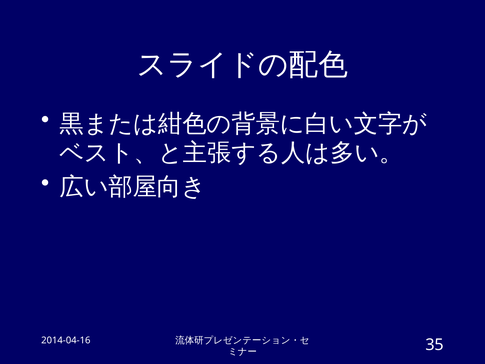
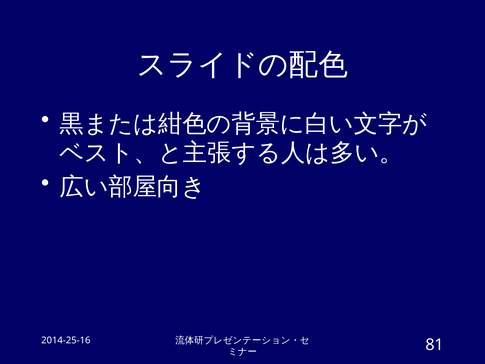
2014-04-16: 2014-04-16 -> 2014-25-16
35: 35 -> 81
